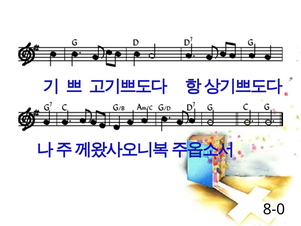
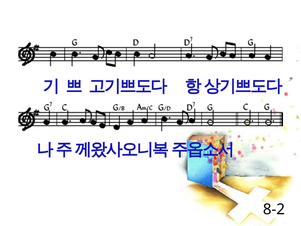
8-0: 8-0 -> 8-2
